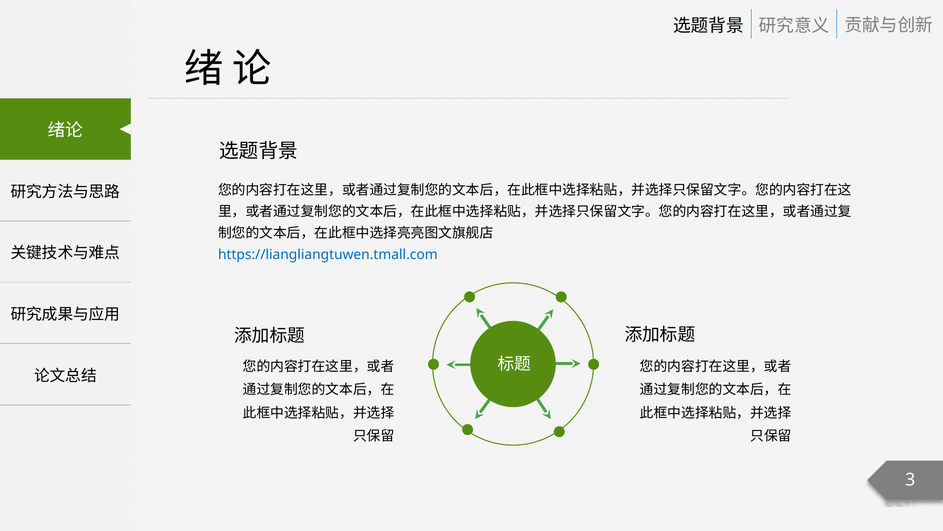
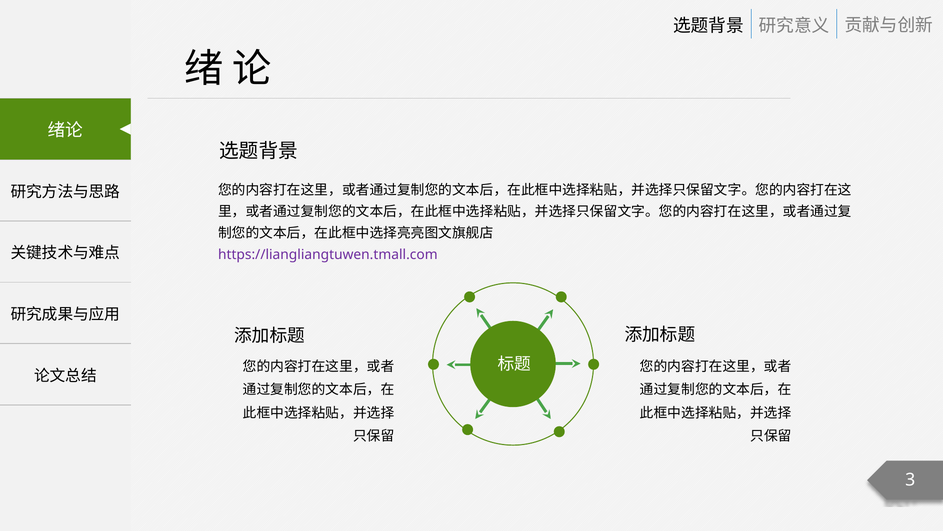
https://liangliangtuwen.tmall.com colour: blue -> purple
